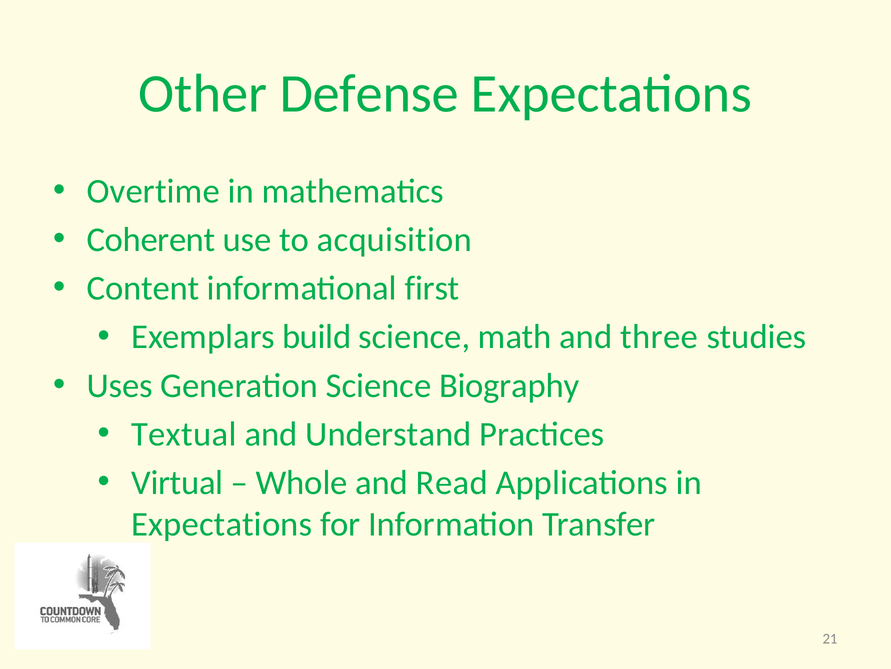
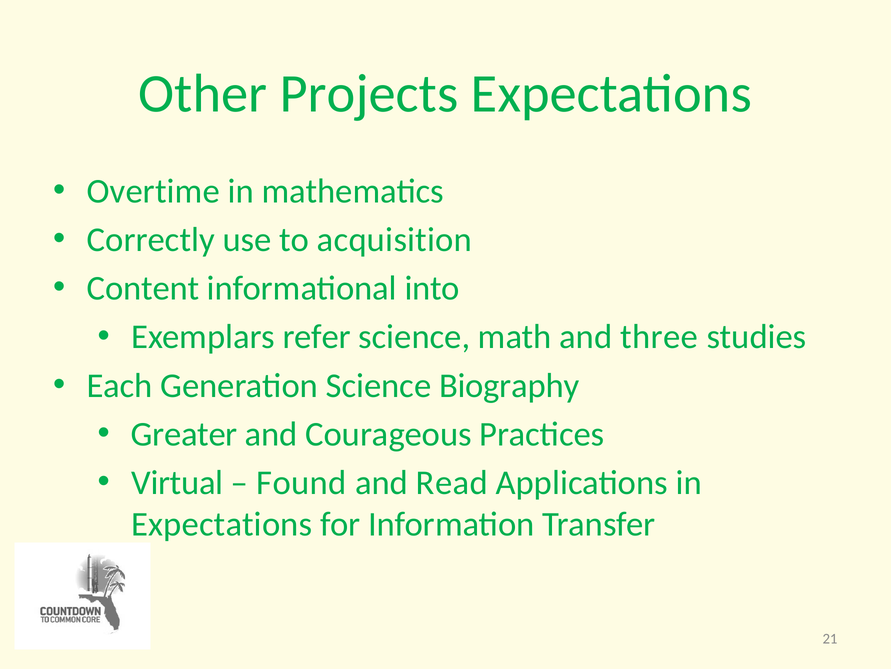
Defense: Defense -> Projects
Coherent: Coherent -> Correctly
first: first -> into
build: build -> refer
Uses: Uses -> Each
Textual: Textual -> Greater
Understand: Understand -> Courageous
Whole: Whole -> Found
